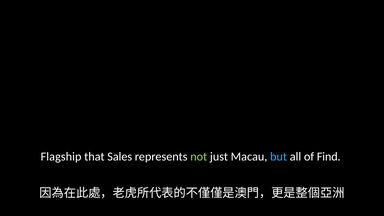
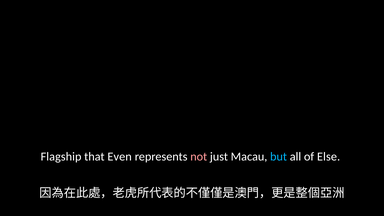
Sales: Sales -> Even
not colour: light green -> pink
Find: Find -> Else
